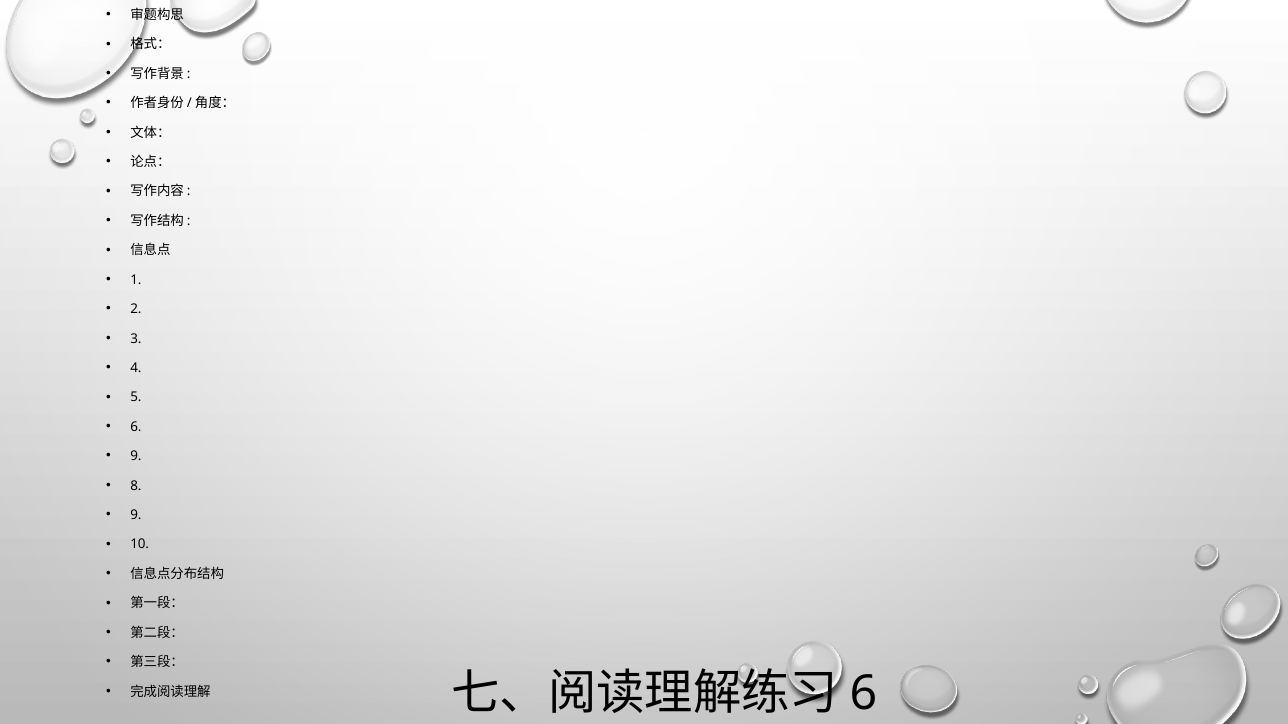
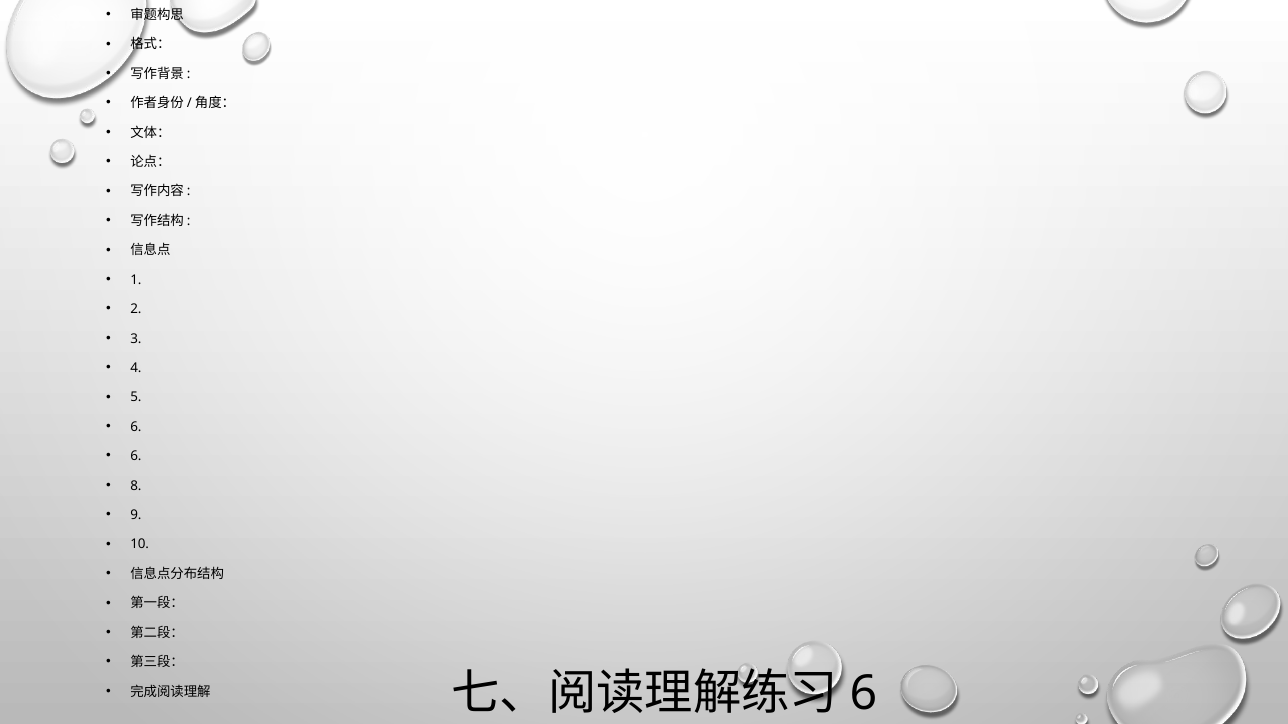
9 at (136, 457): 9 -> 6
